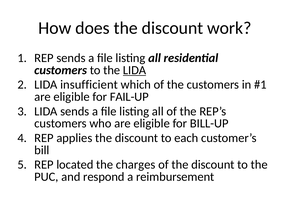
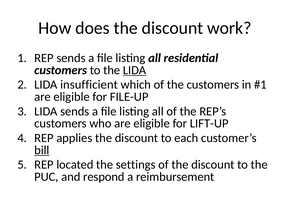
FAIL-UP: FAIL-UP -> FILE-UP
BILL-UP: BILL-UP -> LIFT-UP
bill underline: none -> present
charges: charges -> settings
